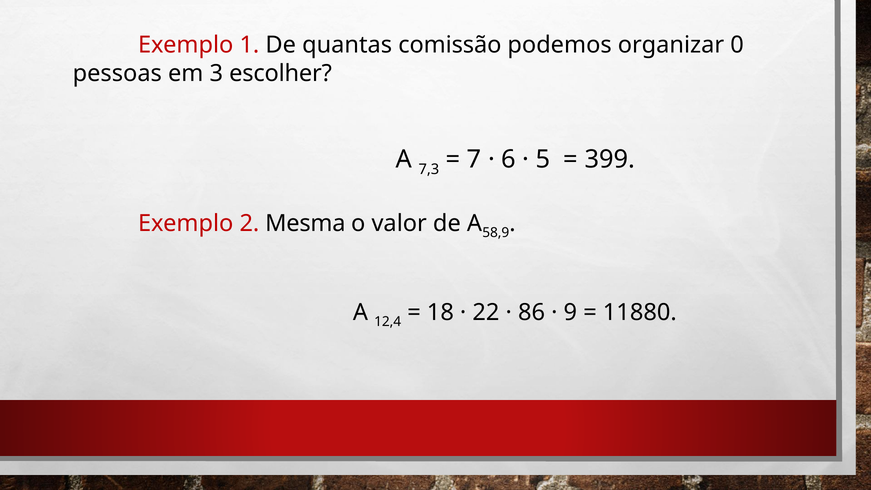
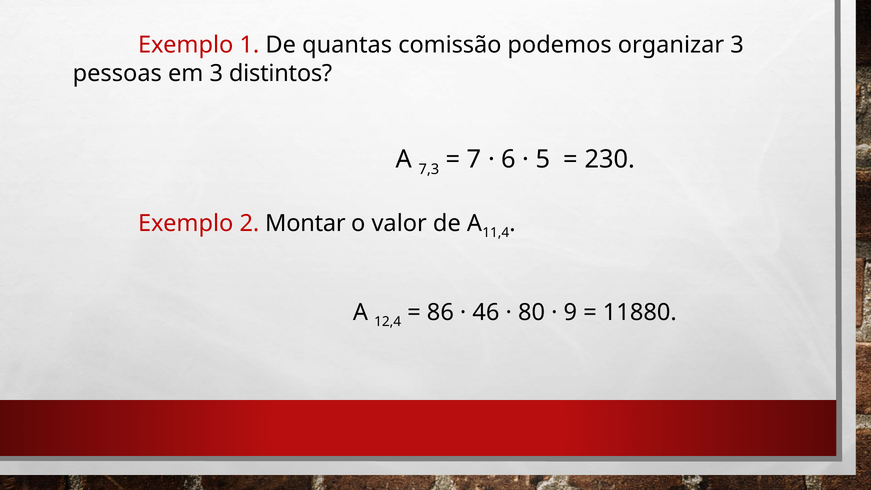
organizar 0: 0 -> 3
escolher: escolher -> distintos
399: 399 -> 230
Mesma: Mesma -> Montar
58,9: 58,9 -> 11,4
18: 18 -> 86
22: 22 -> 46
86: 86 -> 80
